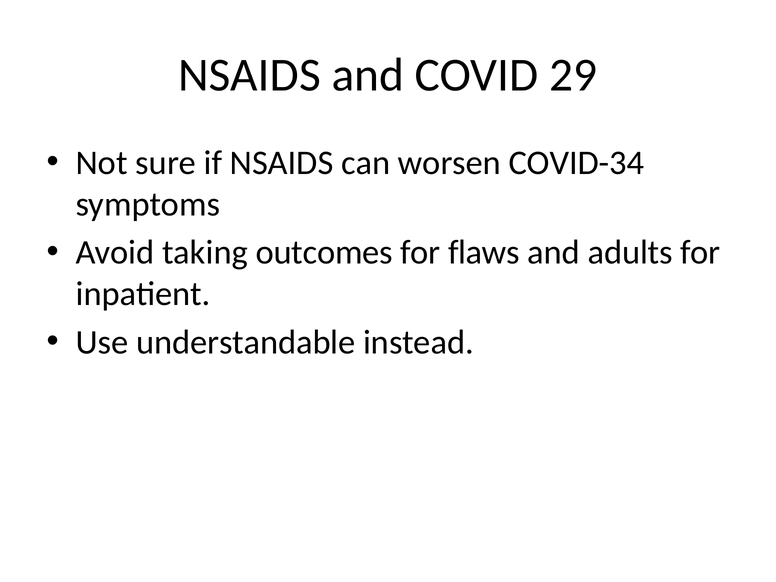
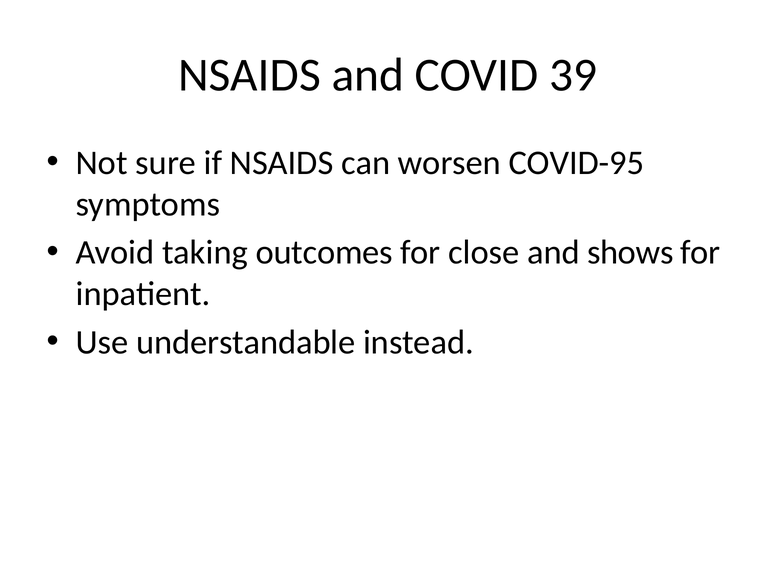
29: 29 -> 39
COVID-34: COVID-34 -> COVID-95
flaws: flaws -> close
adults: adults -> shows
